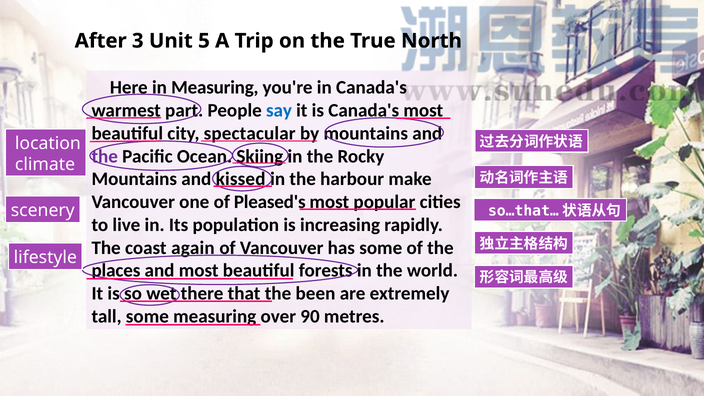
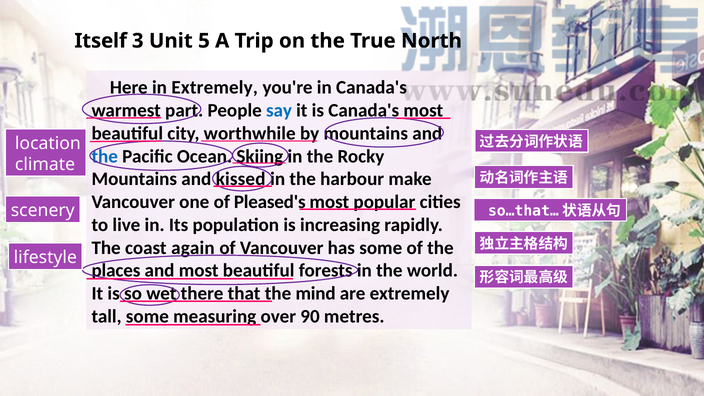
After: After -> Itself
in Measuring: Measuring -> Extremely
spectacular: spectacular -> worthwhile
the at (105, 156) colour: purple -> blue
been: been -> mind
